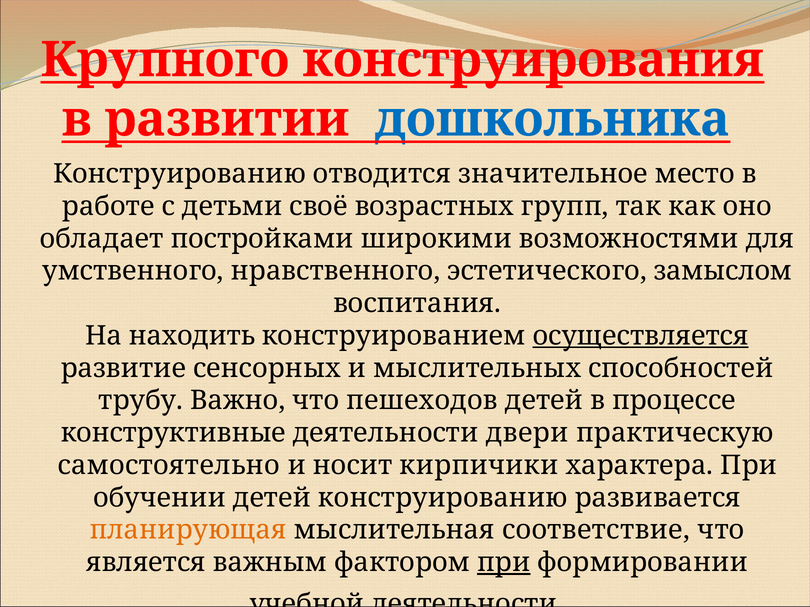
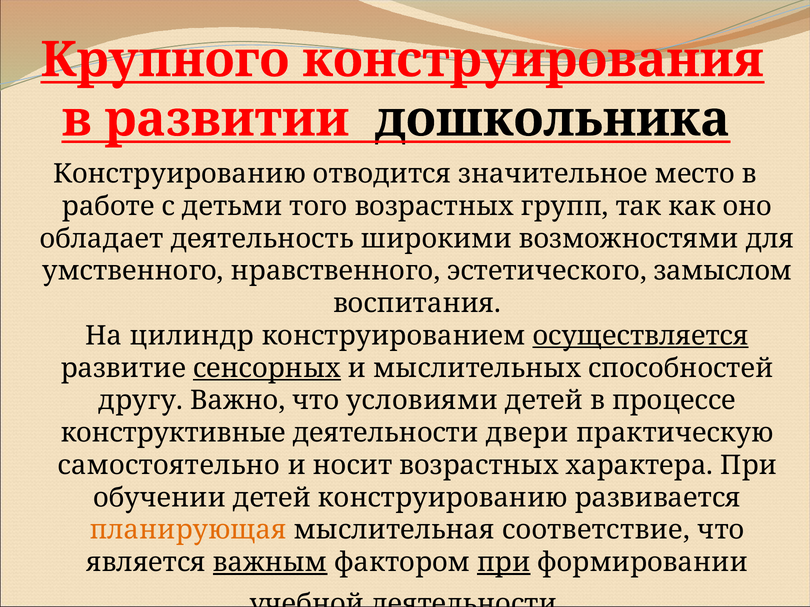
дошкольника colour: blue -> black
своё: своё -> того
постройками: постройками -> деятельность
находить: находить -> цилиндр
сенсорных underline: none -> present
трубу: трубу -> другу
пешеходов: пешеходов -> условиями
носит кирпичики: кирпичики -> возрастных
важным underline: none -> present
